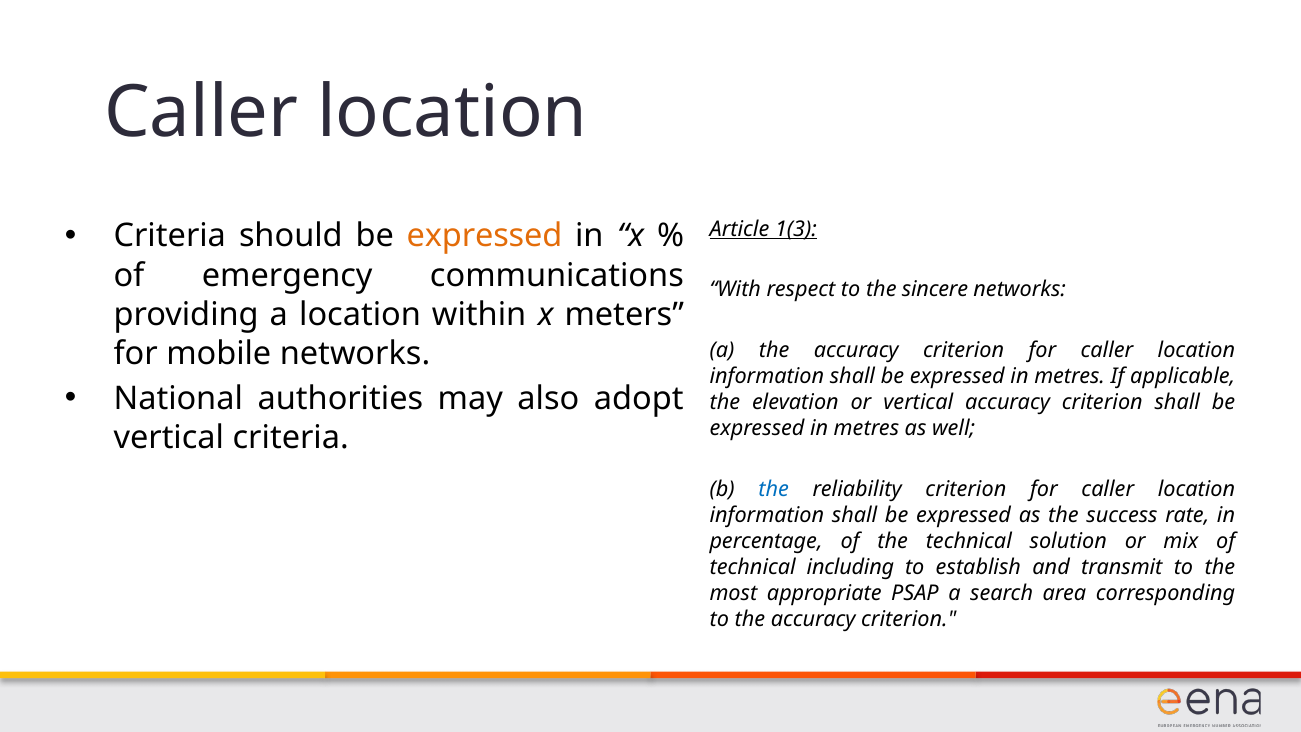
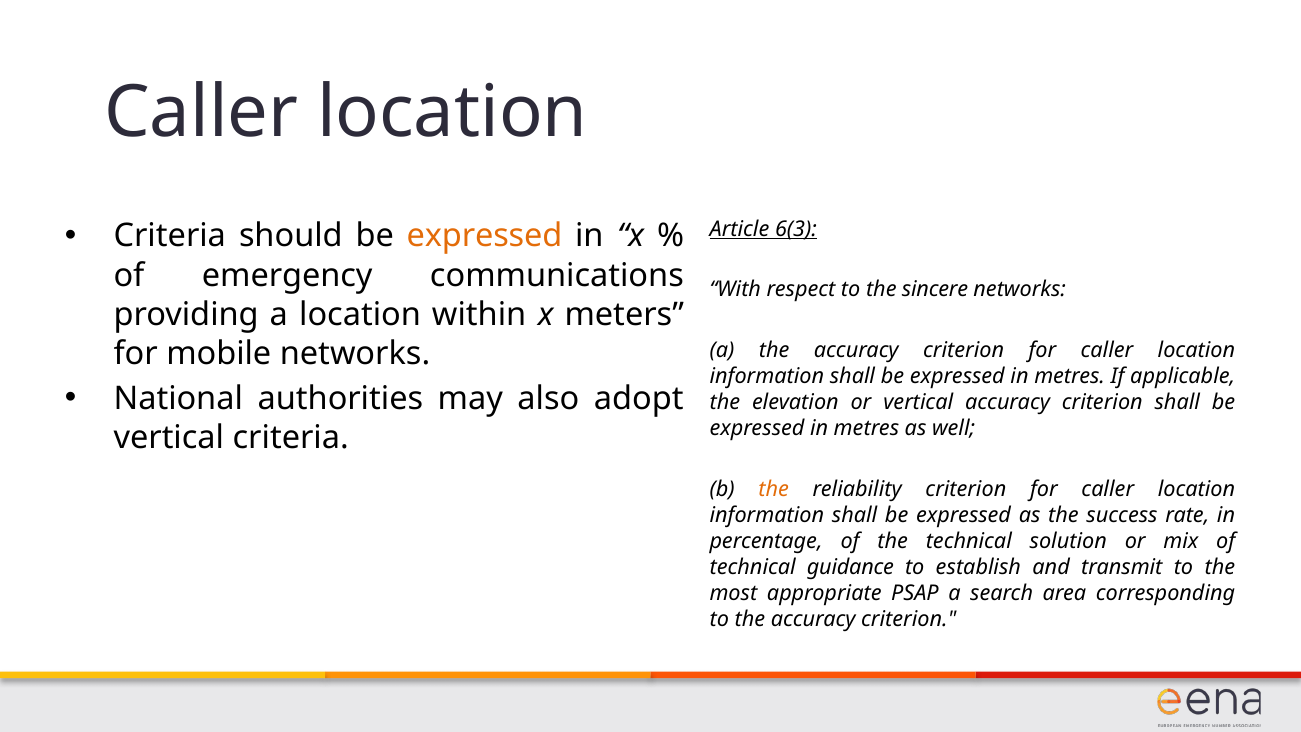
1(3: 1(3 -> 6(3
the at (774, 489) colour: blue -> orange
including: including -> guidance
